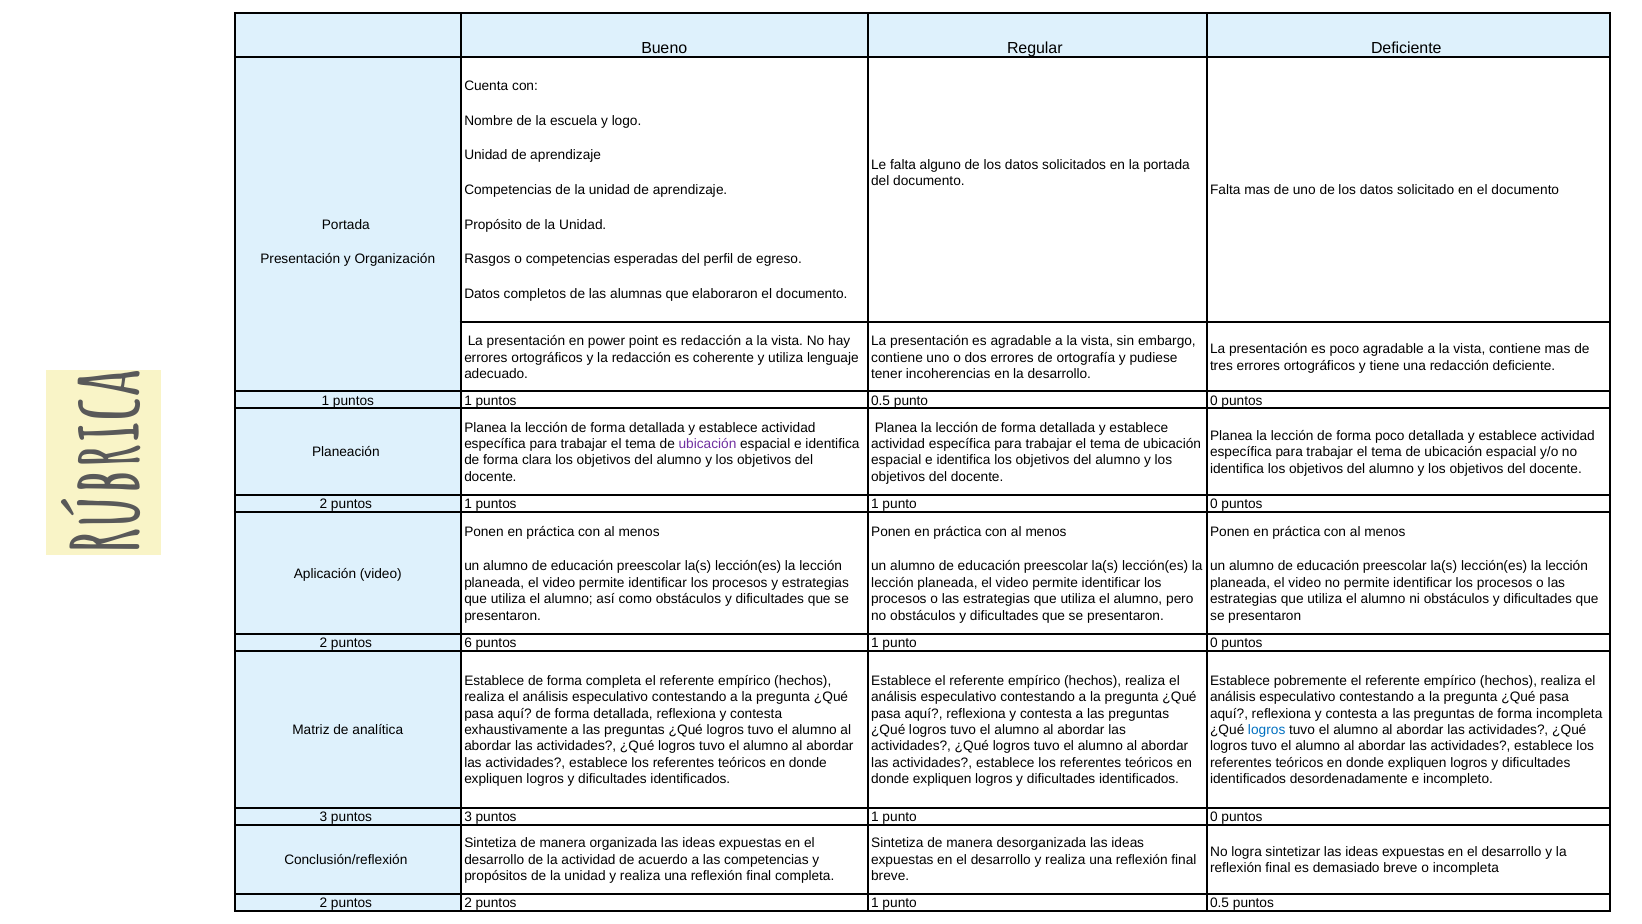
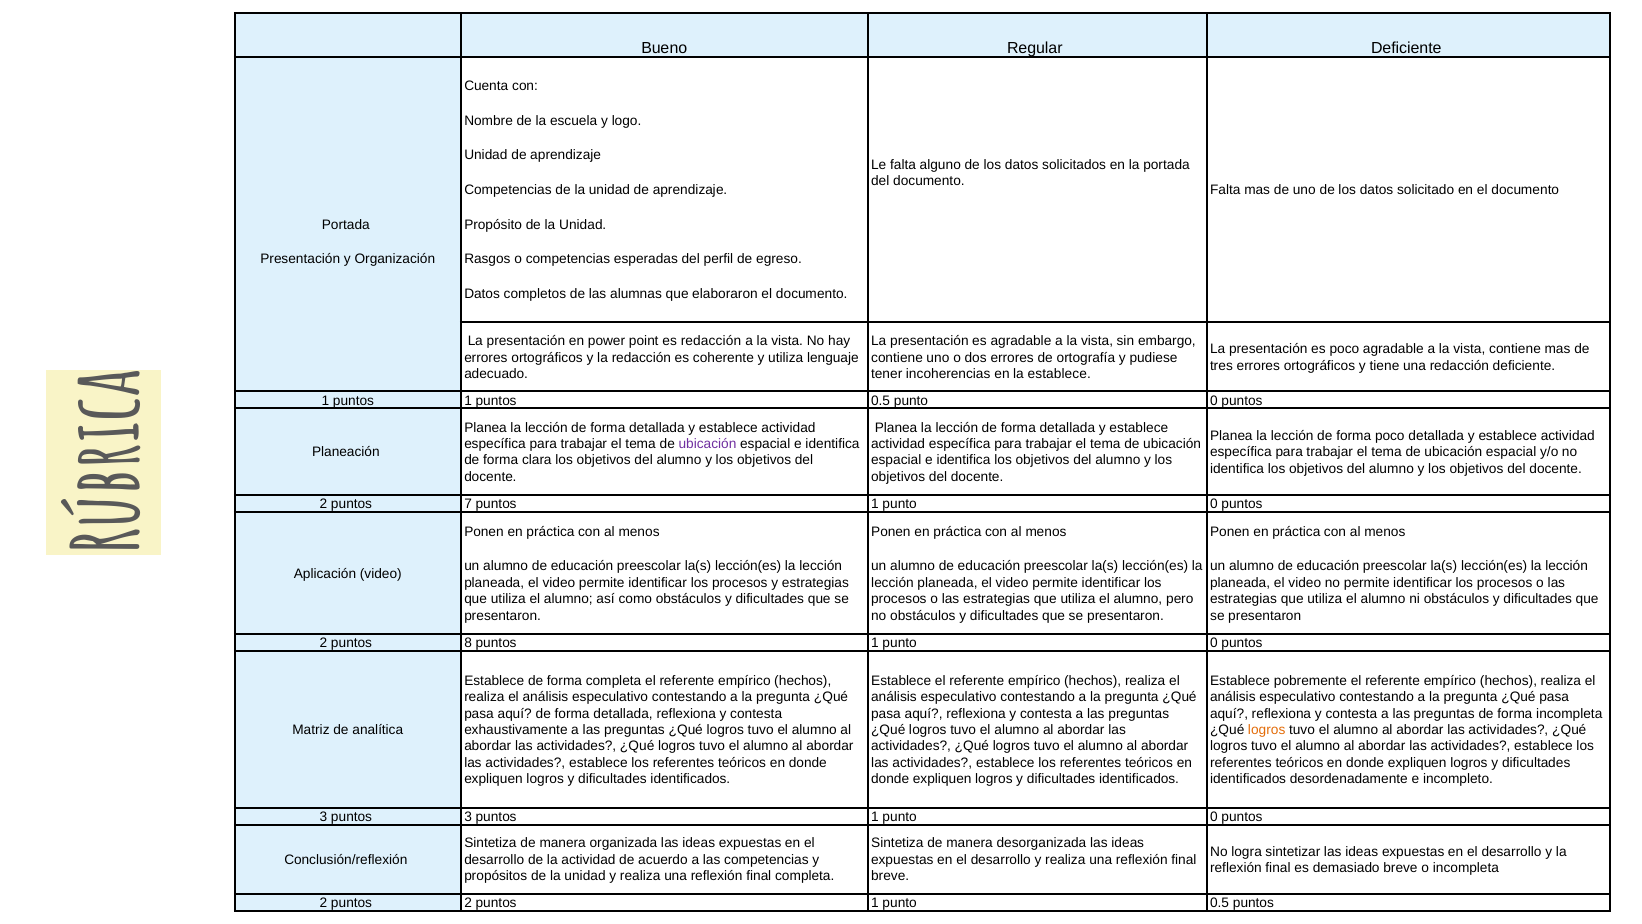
la desarrollo: desarrollo -> establece
1 at (468, 504): 1 -> 7
6: 6 -> 8
logros at (1267, 730) colour: blue -> orange
